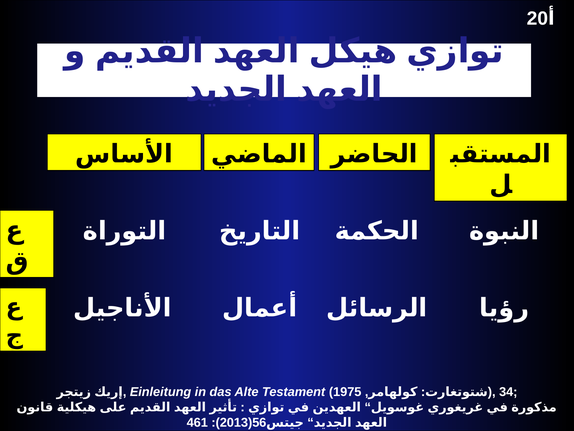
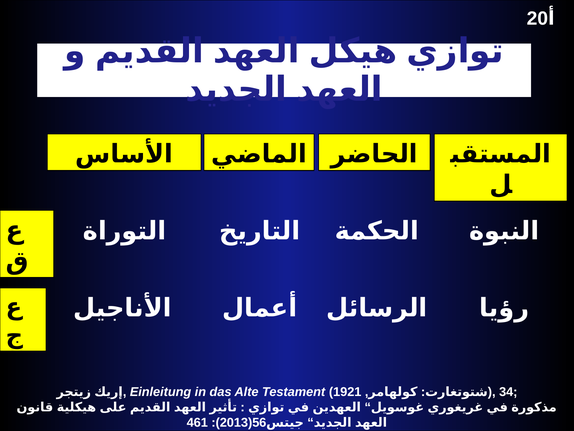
1975: 1975 -> 1921
